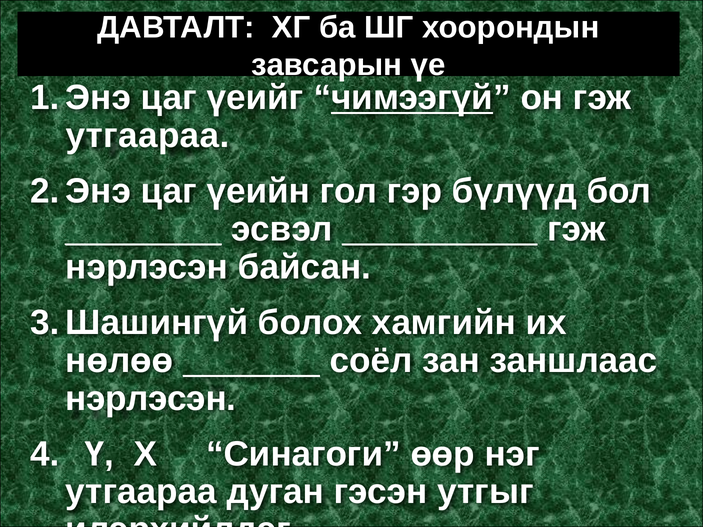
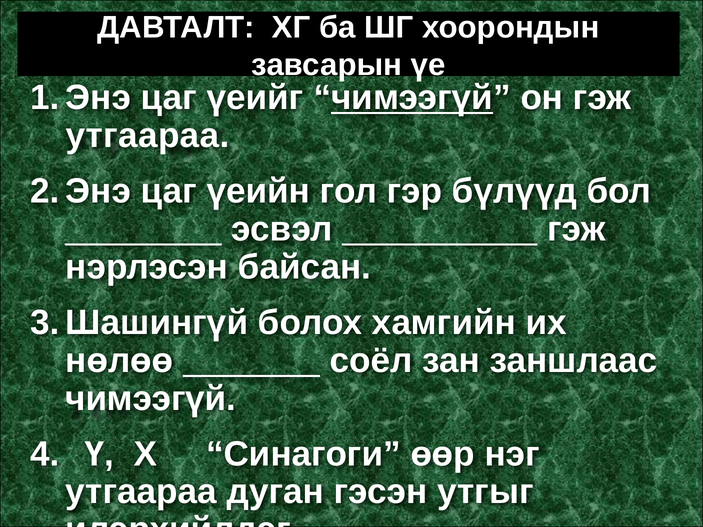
нэрлэсэн at (151, 399): нэрлэсэн -> чимээгүй
